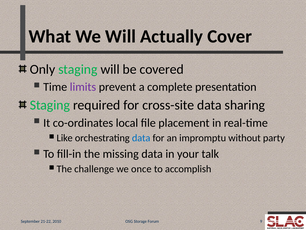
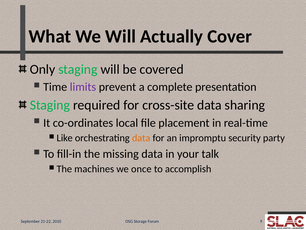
data at (141, 138) colour: blue -> orange
without: without -> security
challenge: challenge -> machines
